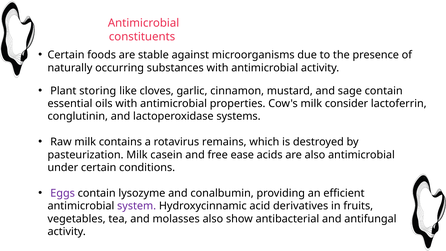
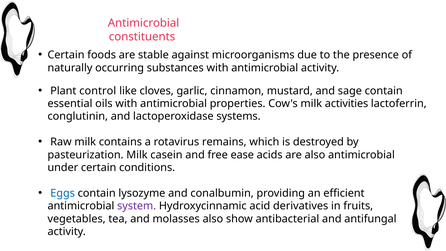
storing: storing -> control
consider: consider -> activities
Eggs colour: purple -> blue
